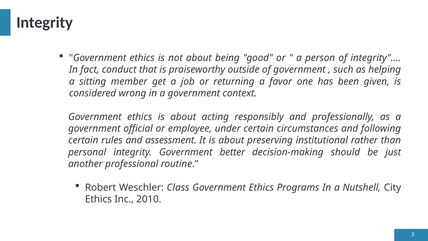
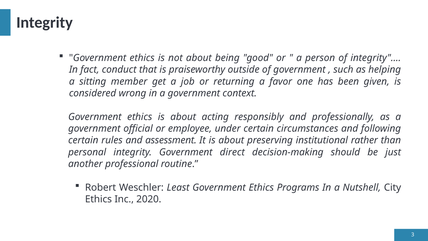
better: better -> direct
Class: Class -> Least
2010: 2010 -> 2020
